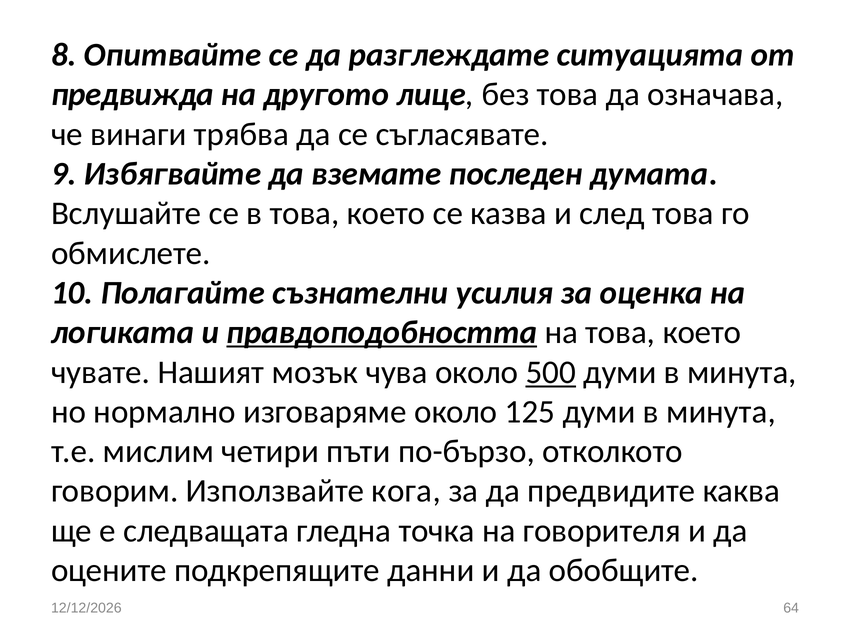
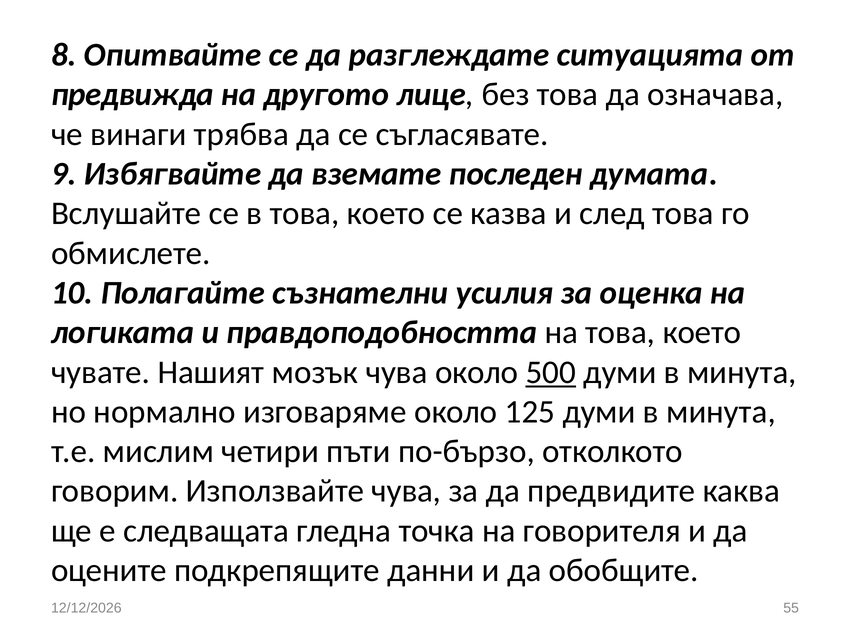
правдоподобността underline: present -> none
Използвайте кога: кога -> чува
64: 64 -> 55
